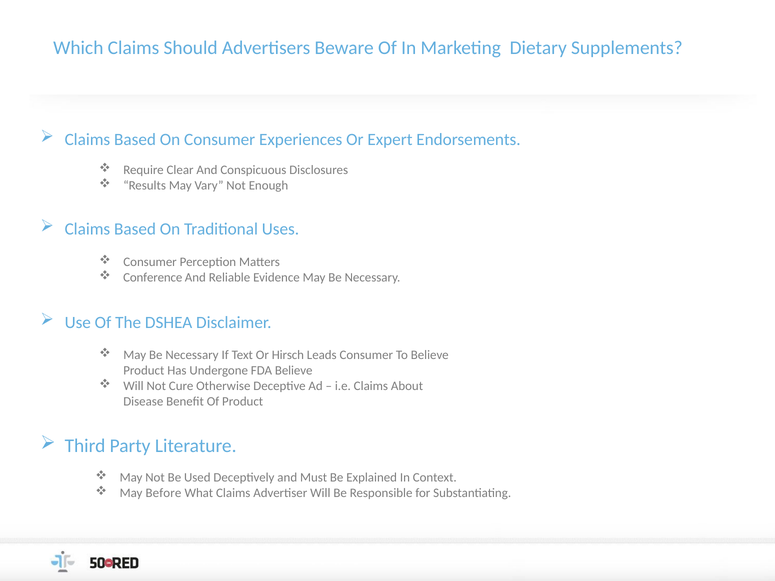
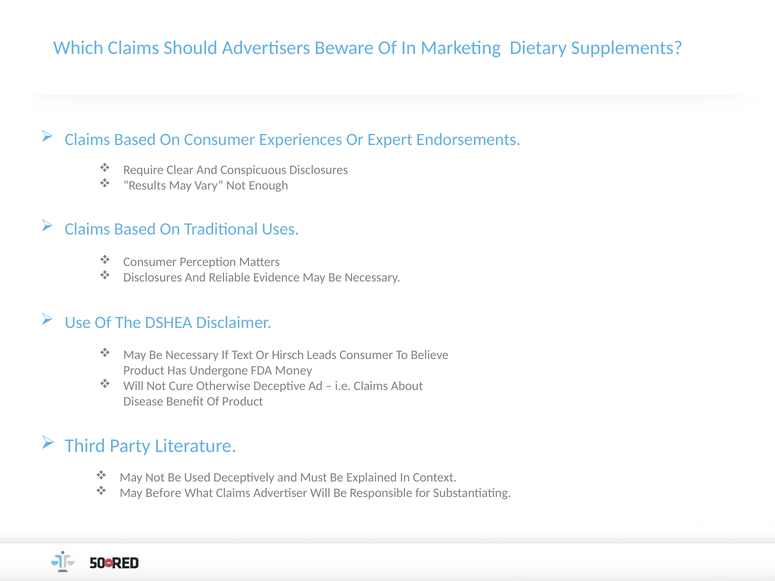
Conference at (153, 278): Conference -> Disclosures
FDA Believe: Believe -> Money
